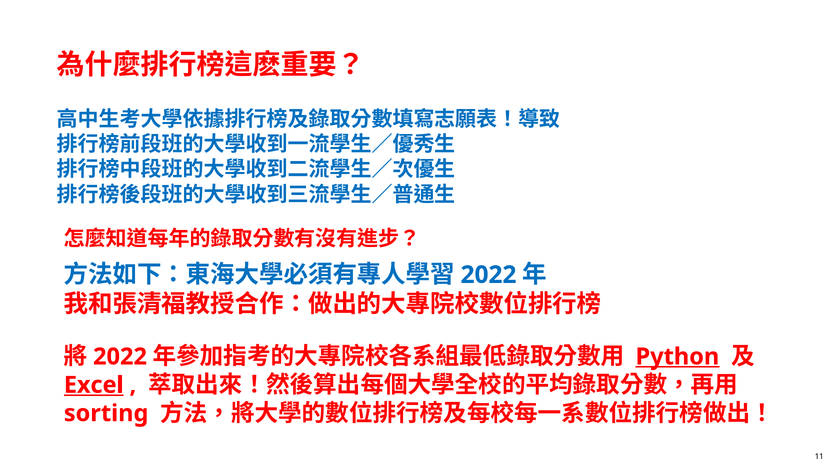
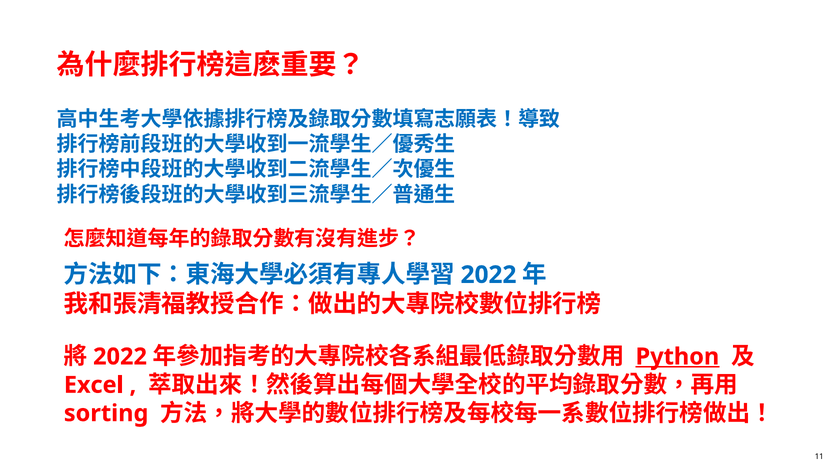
Excel underline: present -> none
